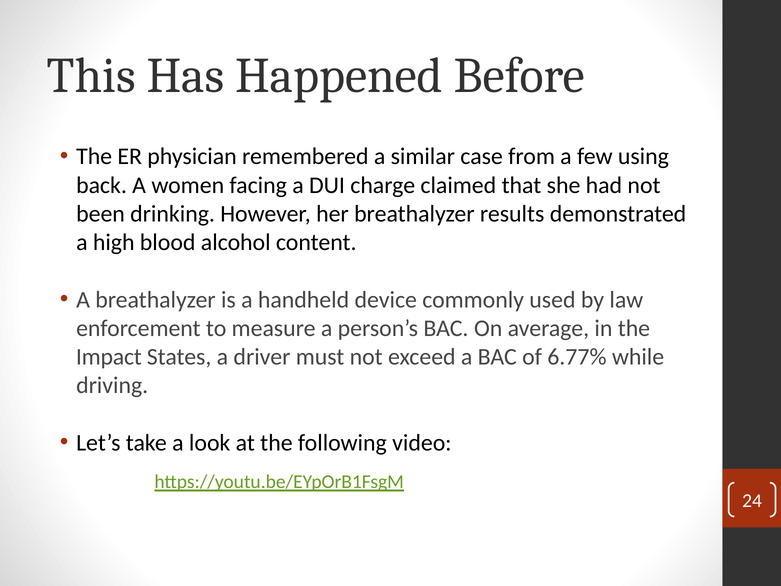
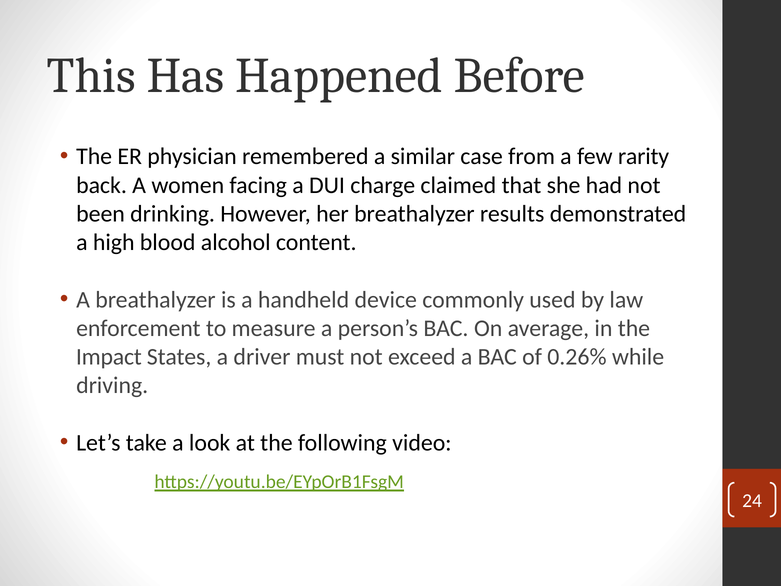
using: using -> rarity
6.77%: 6.77% -> 0.26%
